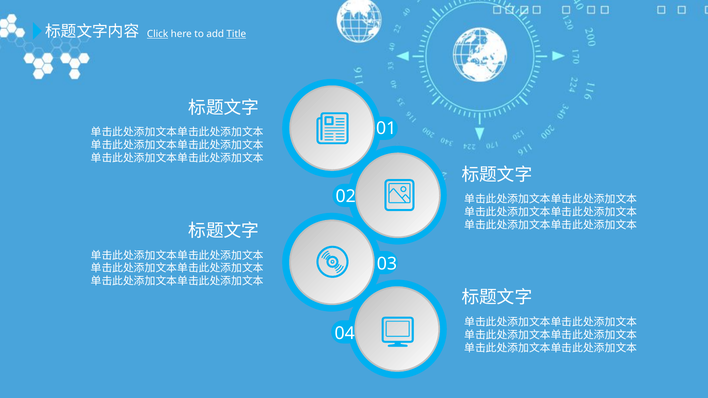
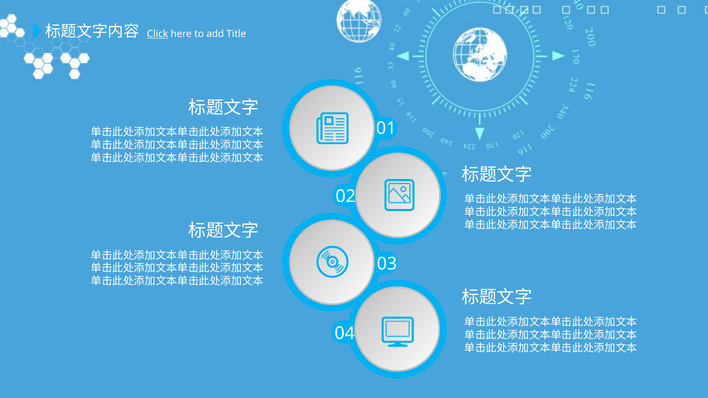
Title underline: present -> none
